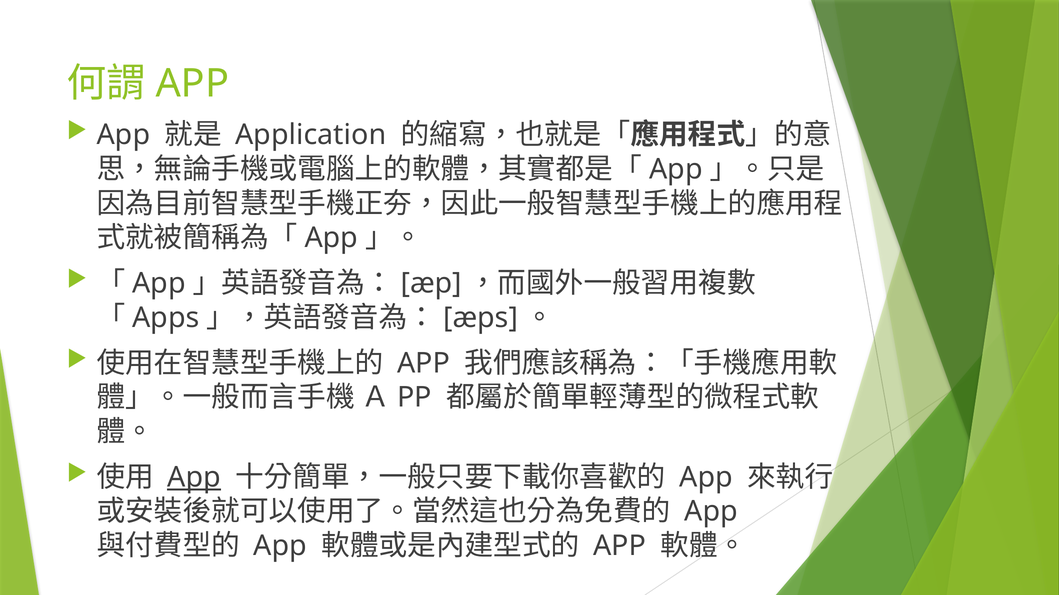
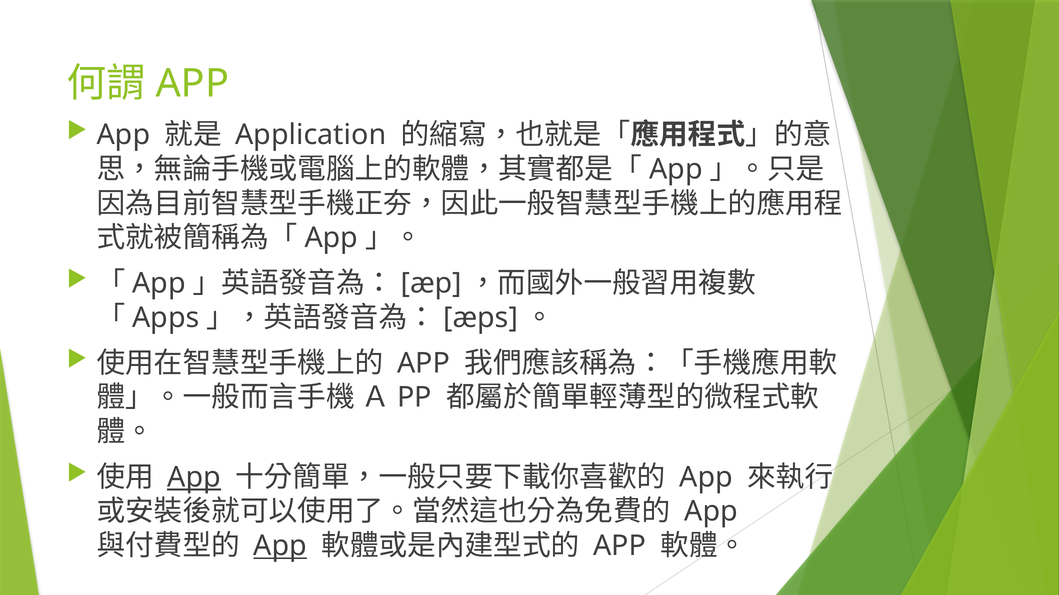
App at (280, 547) underline: none -> present
